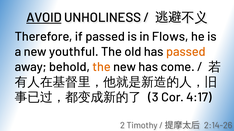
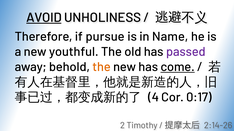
if passed: passed -> pursue
Flows: Flows -> Name
passed at (186, 52) colour: orange -> purple
come underline: none -> present
3: 3 -> 4
4:17: 4:17 -> 0:17
